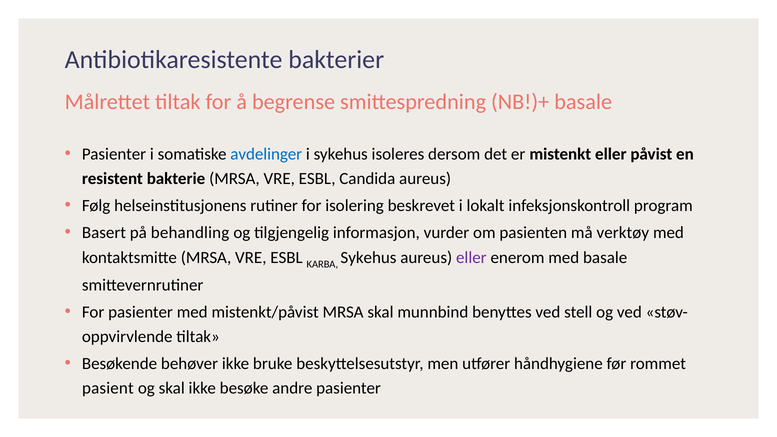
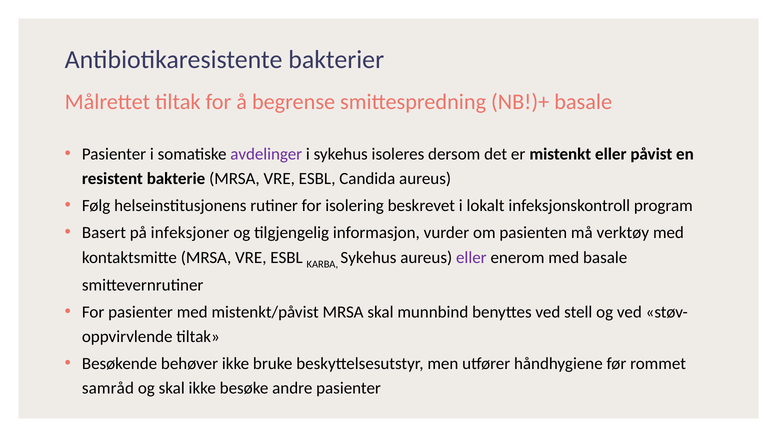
avdelinger colour: blue -> purple
behandling: behandling -> infeksjoner
pasient: pasient -> samråd
